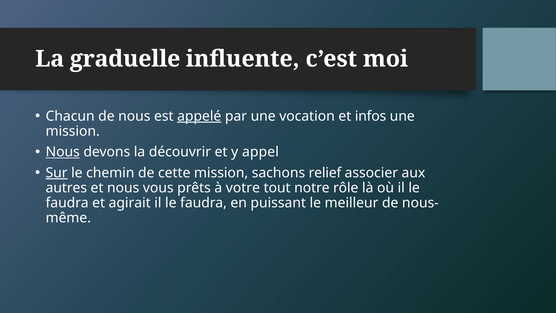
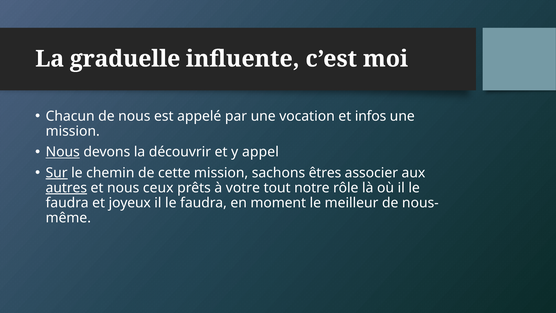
appelé underline: present -> none
relief: relief -> êtres
autres underline: none -> present
vous: vous -> ceux
agirait: agirait -> joyeux
puissant: puissant -> moment
